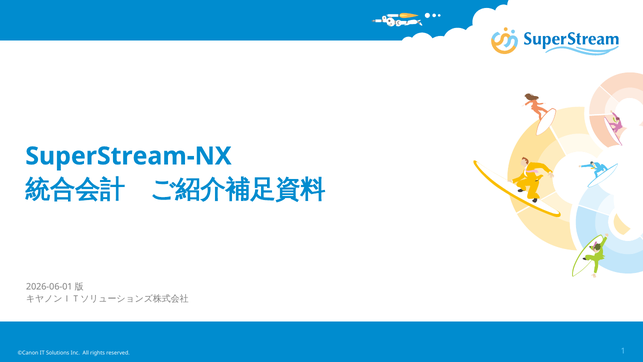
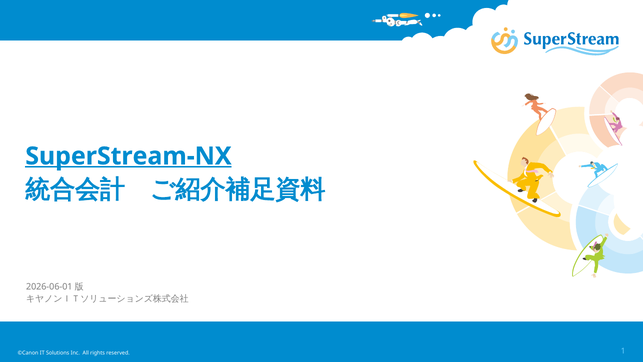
SuperStream-NX underline: none -> present
